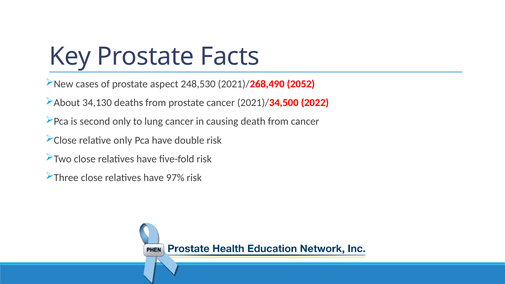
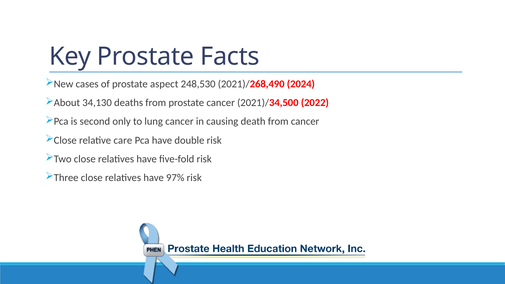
2052: 2052 -> 2024
relative only: only -> care
